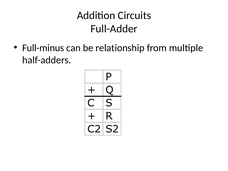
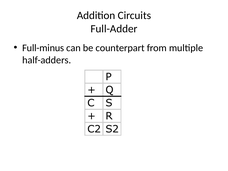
relationship: relationship -> counterpart
